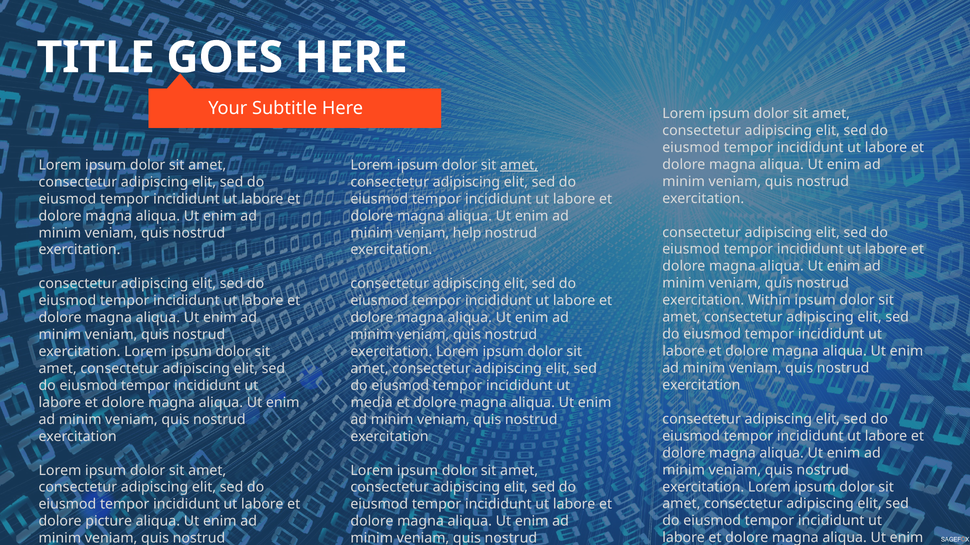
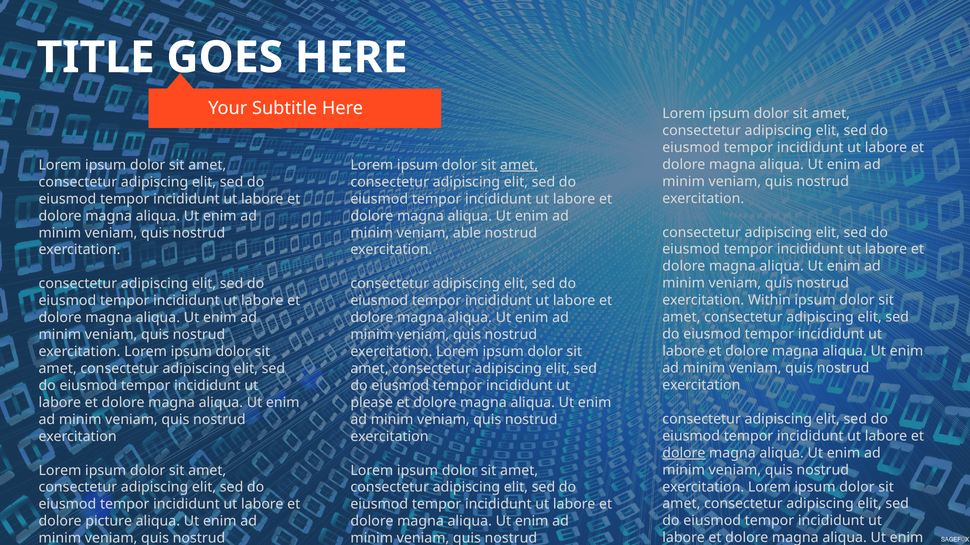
help: help -> able
media: media -> please
dolore at (684, 453) underline: none -> present
